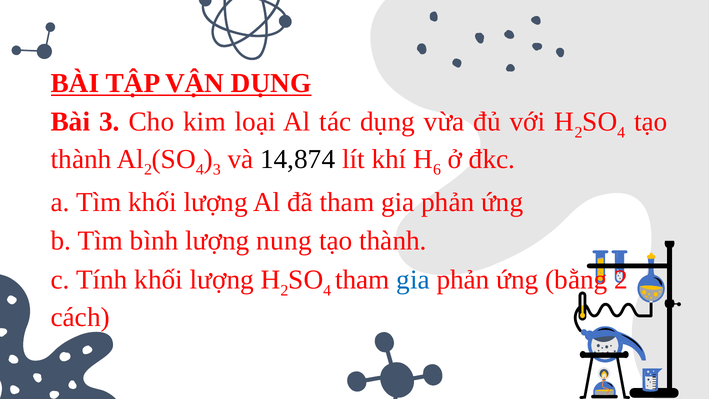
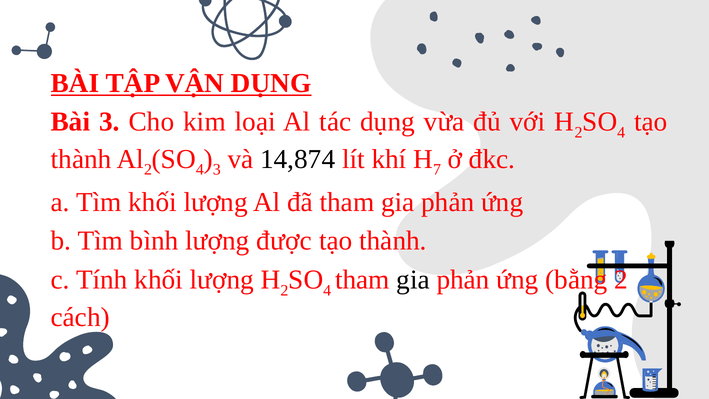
6: 6 -> 7
nung: nung -> được
gia at (413, 280) colour: blue -> black
